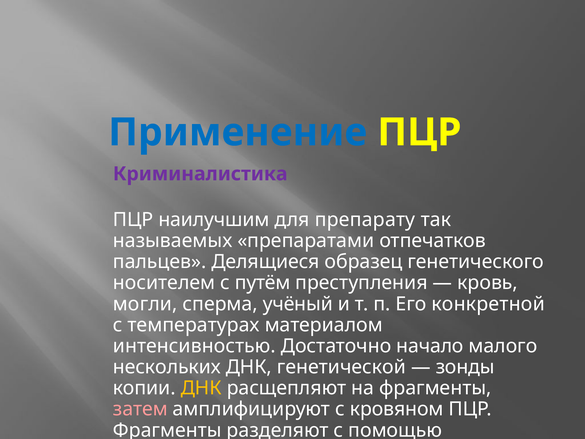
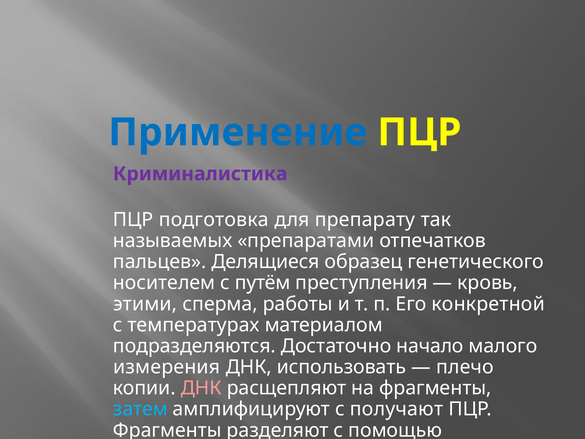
наилучшим: наилучшим -> подготовка
могли: могли -> этими
учёный: учёный -> работы
интенсивностью: интенсивностью -> подразделяются
нескольких: нескольких -> измерения
генетической: генетической -> использовать
зонды: зонды -> плечо
ДНК at (201, 388) colour: yellow -> pink
затем colour: pink -> light blue
кровяном: кровяном -> получают
